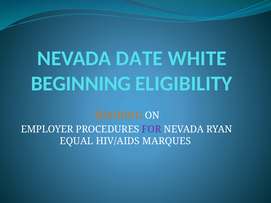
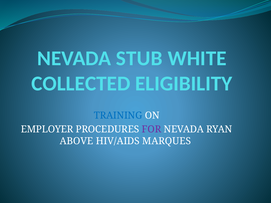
DATE: DATE -> STUB
BEGINNING: BEGINNING -> COLLECTED
TRAINING colour: orange -> blue
EQUAL: EQUAL -> ABOVE
